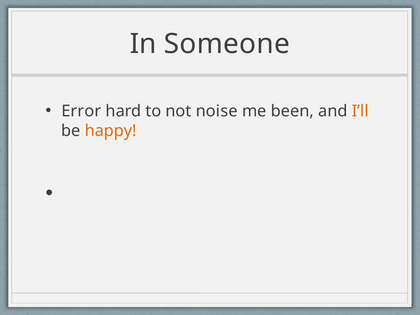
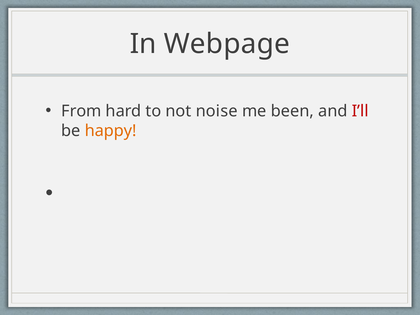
Someone: Someone -> Webpage
Error: Error -> From
I’ll colour: orange -> red
